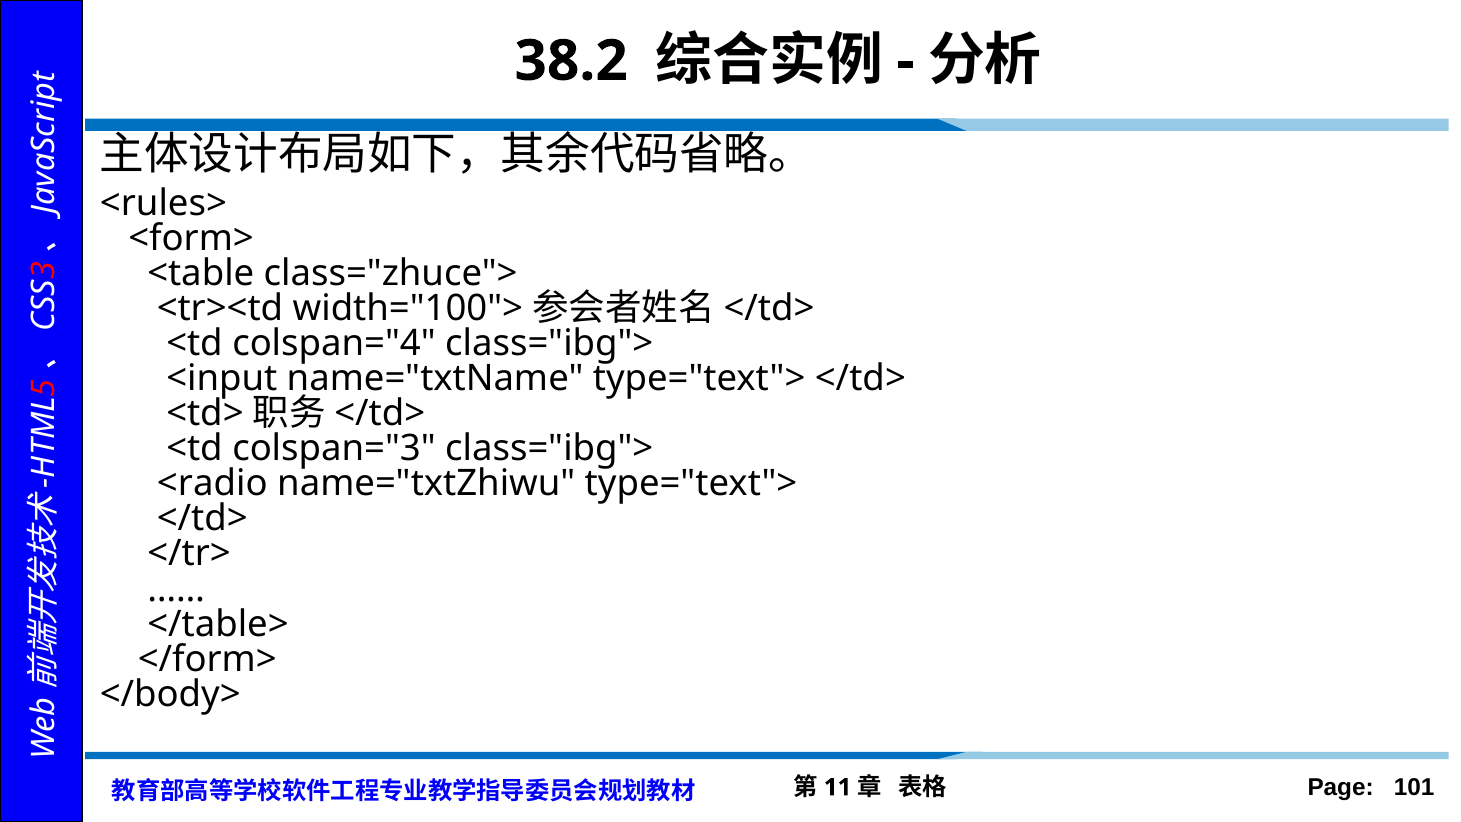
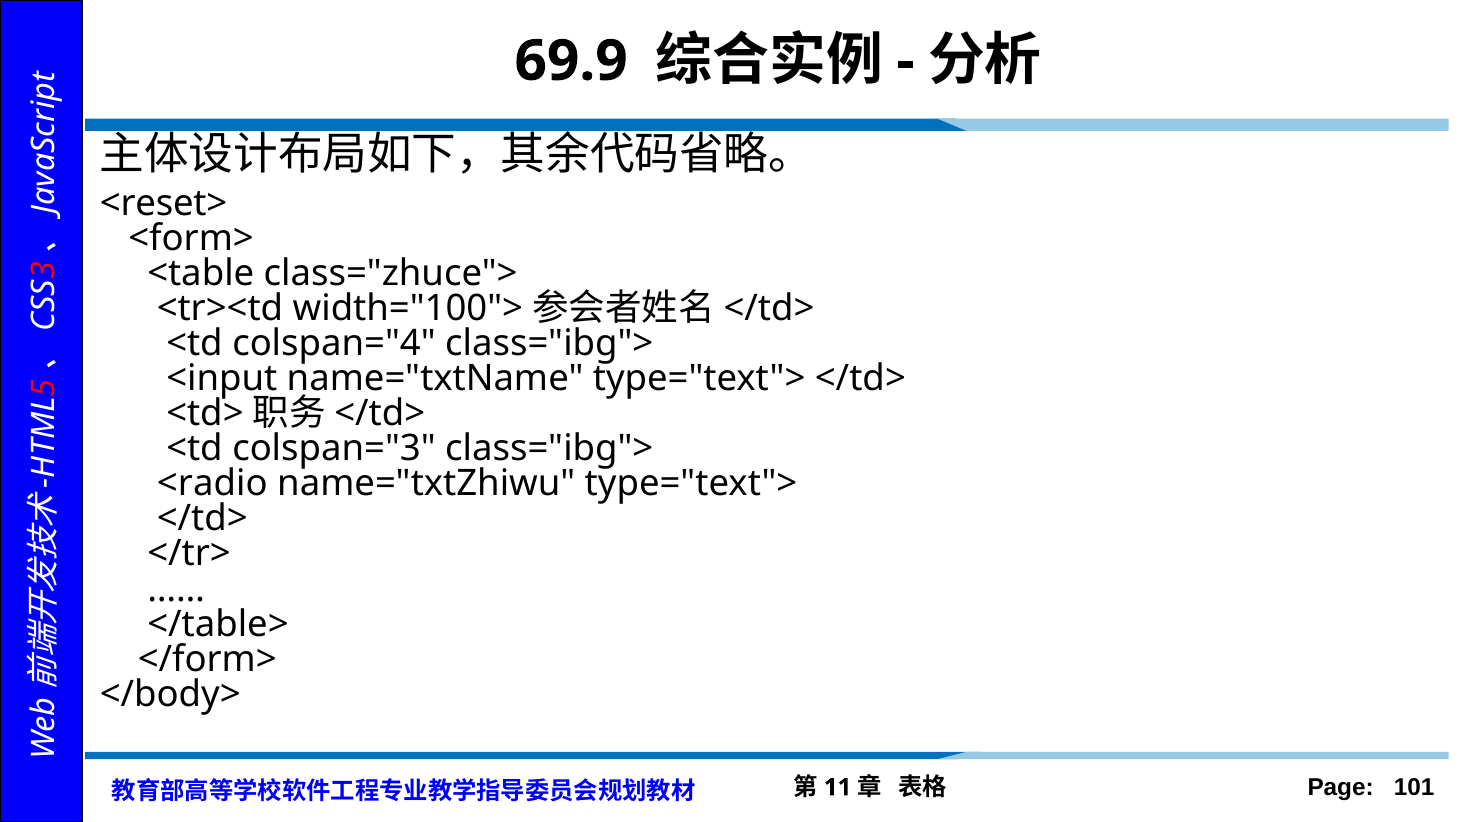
38.2: 38.2 -> 69.9
<rules>: <rules> -> <reset>
